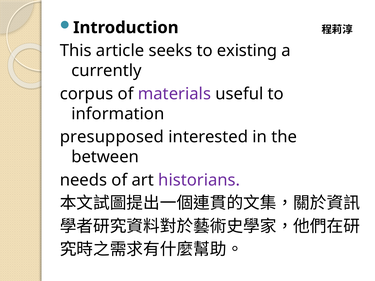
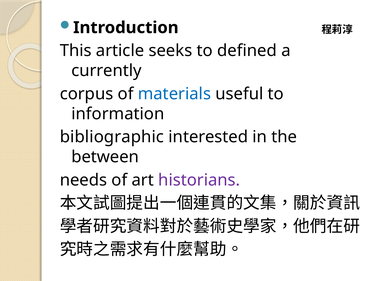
existing: existing -> defined
materials colour: purple -> blue
presupposed: presupposed -> bibliographic
